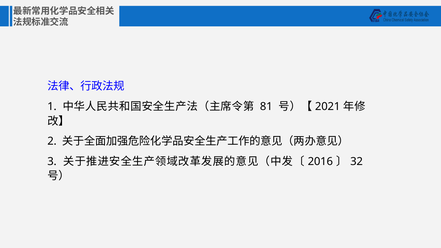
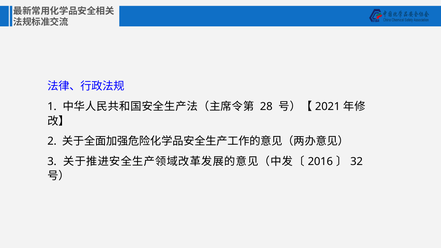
81: 81 -> 28
